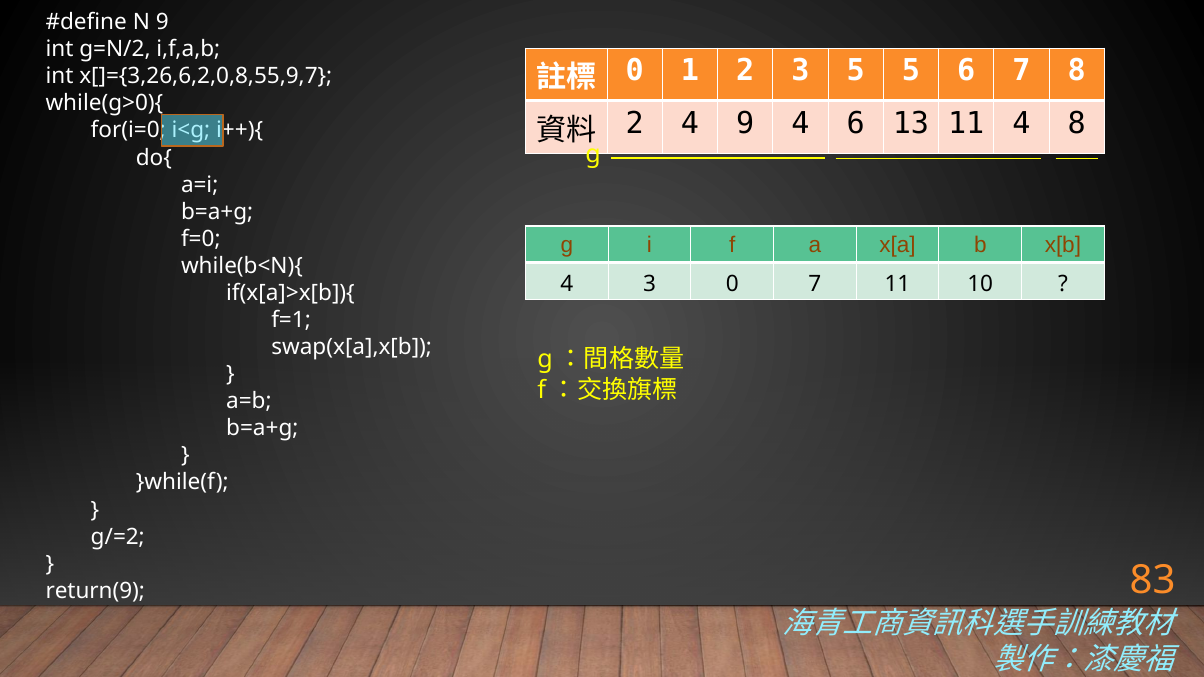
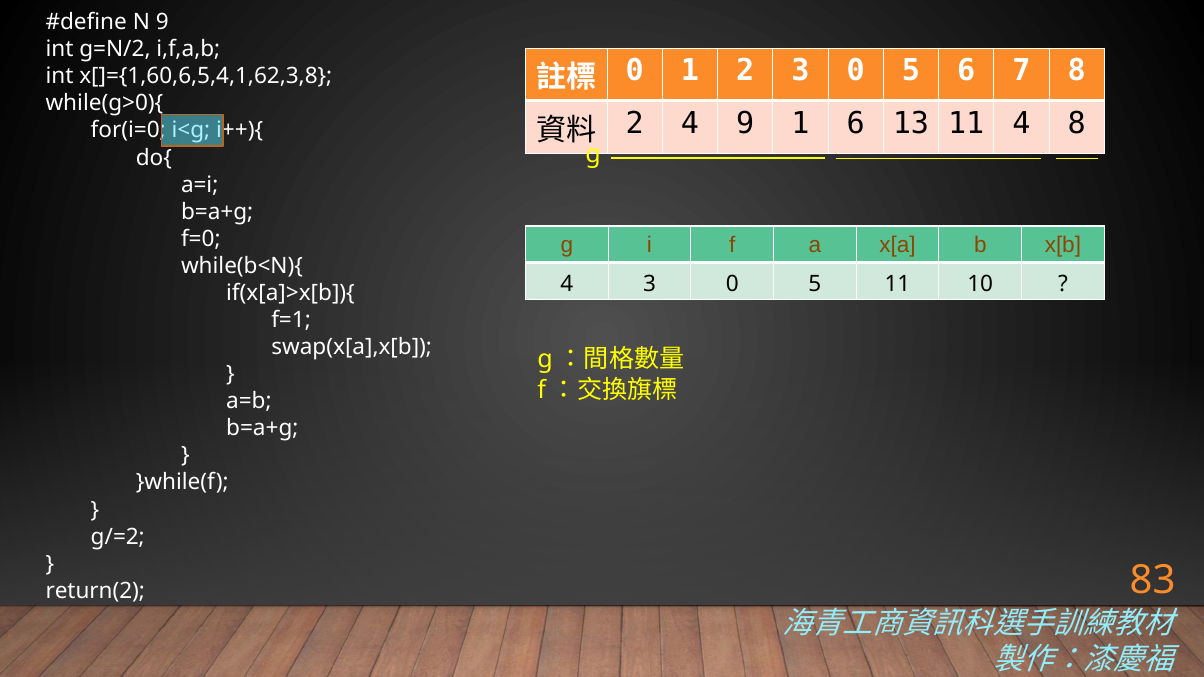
2 3 5: 5 -> 0
x[]={3,26,6,2,0,8,55,9,7: x[]={3,26,6,2,0,8,55,9,7 -> x[]={1,60,6,5,4,1,62,3,8
9 4: 4 -> 1
4 3 0 7: 7 -> 5
return(9: return(9 -> return(2
